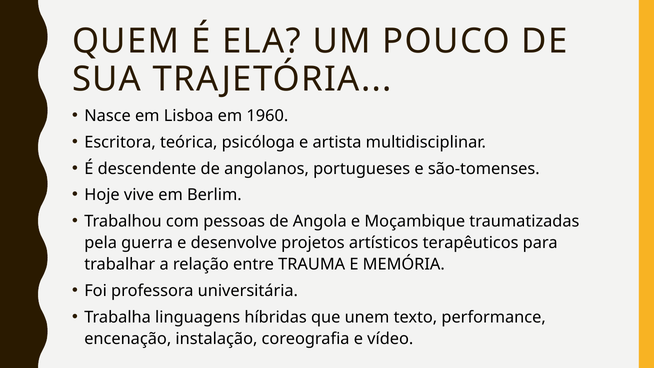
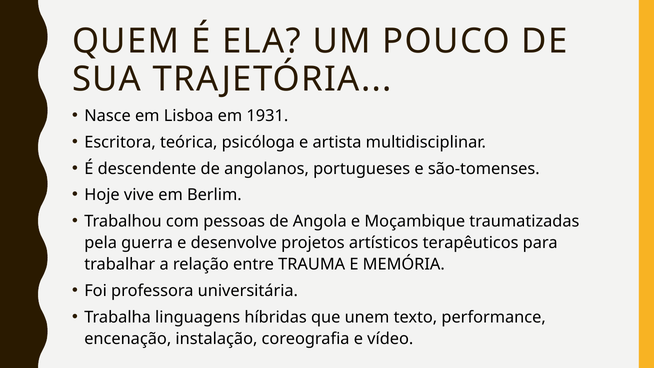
1960: 1960 -> 1931
